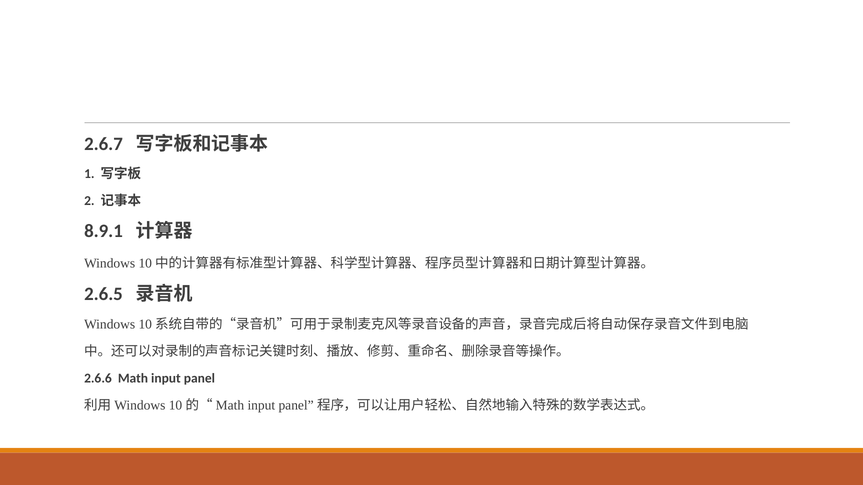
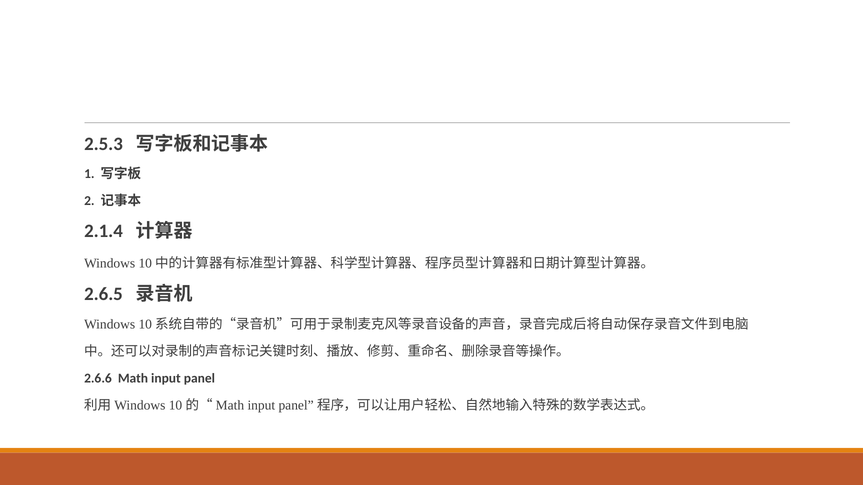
2.6.7: 2.6.7 -> 2.5.3
8.9.1: 8.9.1 -> 2.1.4
